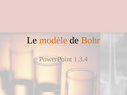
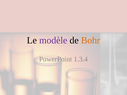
modèle colour: orange -> purple
